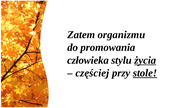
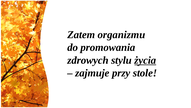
człowieka: człowieka -> zdrowych
częściej: częściej -> zajmuje
stole underline: present -> none
